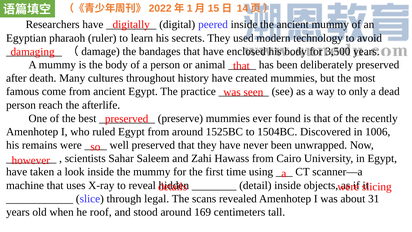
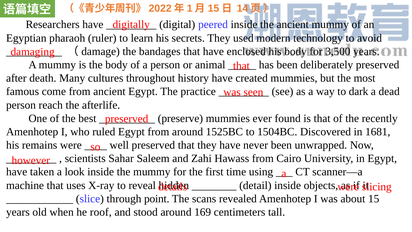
only: only -> dark
1006: 1006 -> 1681
legal: legal -> point
31: 31 -> 15
